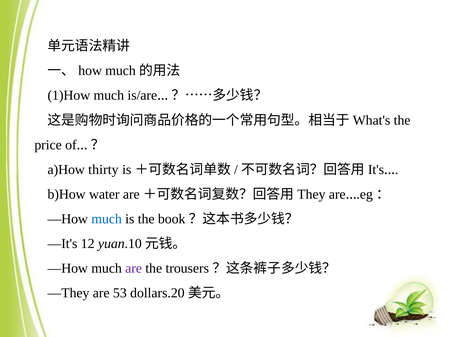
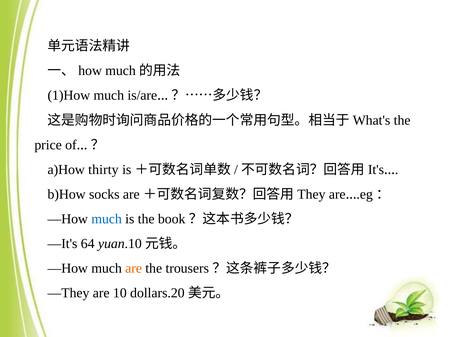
water: water -> socks
12: 12 -> 64
are at (134, 269) colour: purple -> orange
53: 53 -> 10
